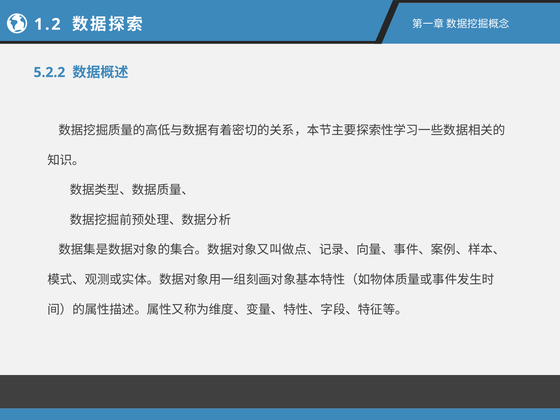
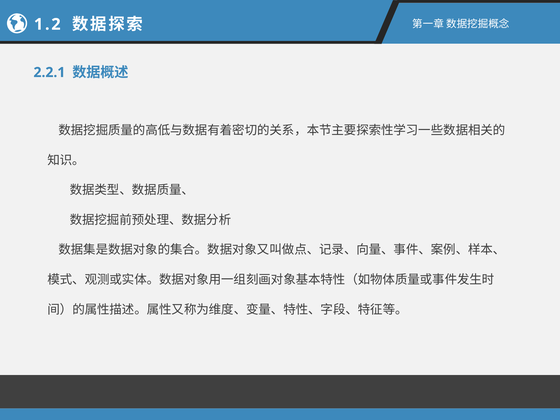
5.2.2: 5.2.2 -> 2.2.1
